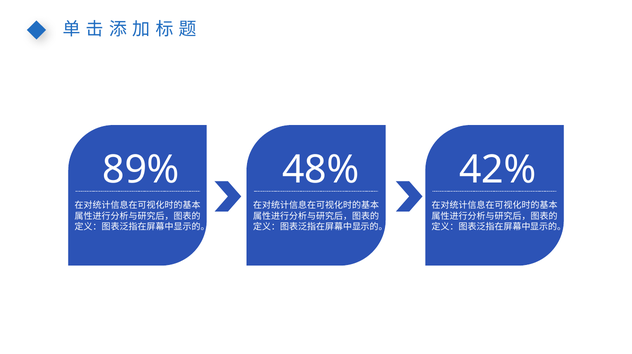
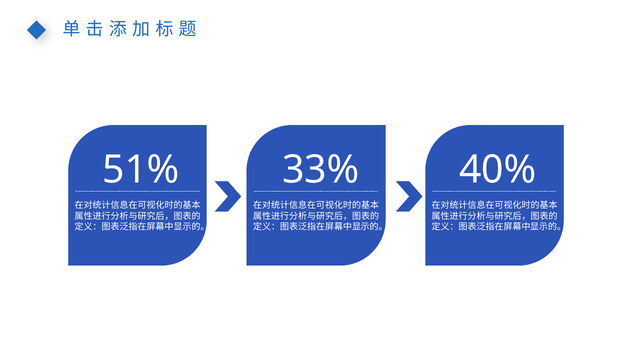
89%: 89% -> 51%
48%: 48% -> 33%
42%: 42% -> 40%
